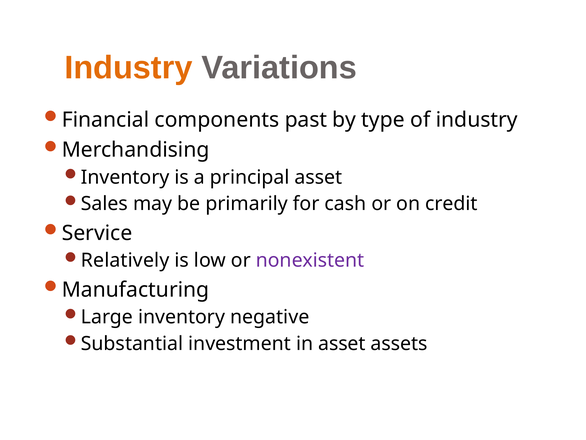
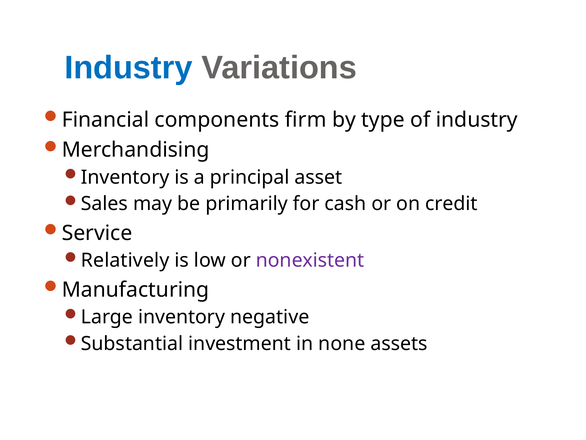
Industry at (128, 68) colour: orange -> blue
past: past -> firm
in asset: asset -> none
